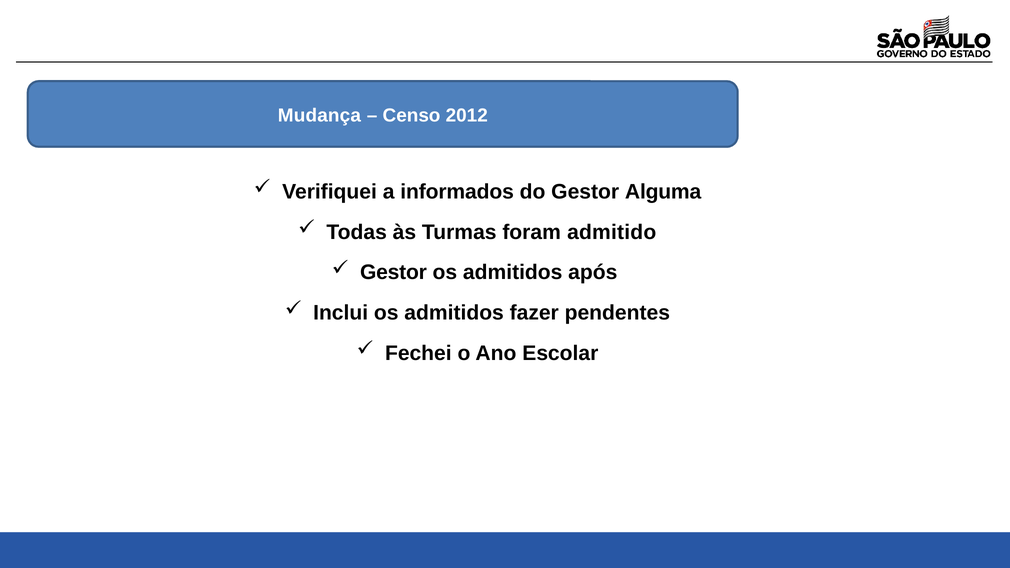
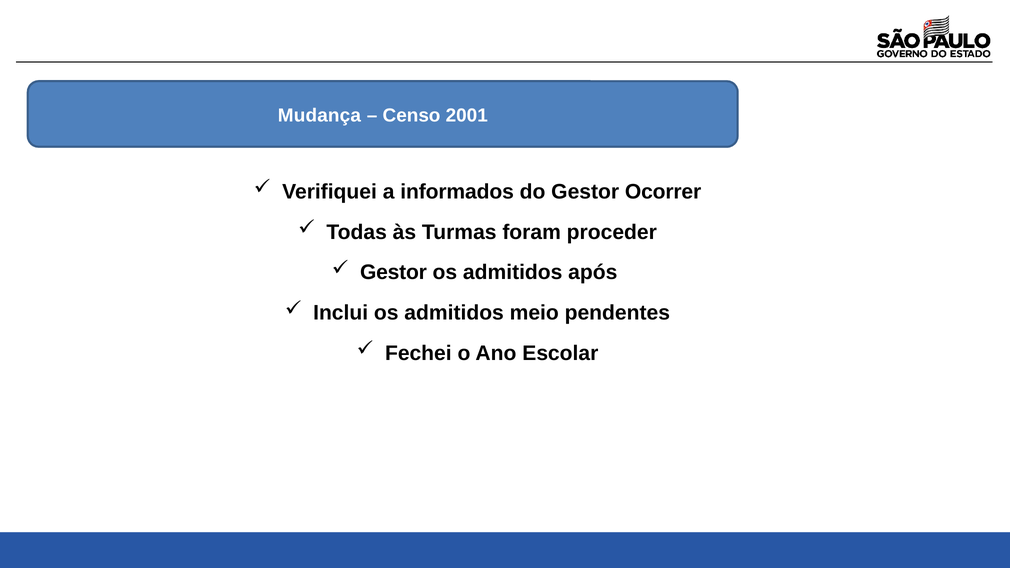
2012: 2012 -> 2001
Alguma: Alguma -> Ocorrer
admitido: admitido -> proceder
fazer: fazer -> meio
